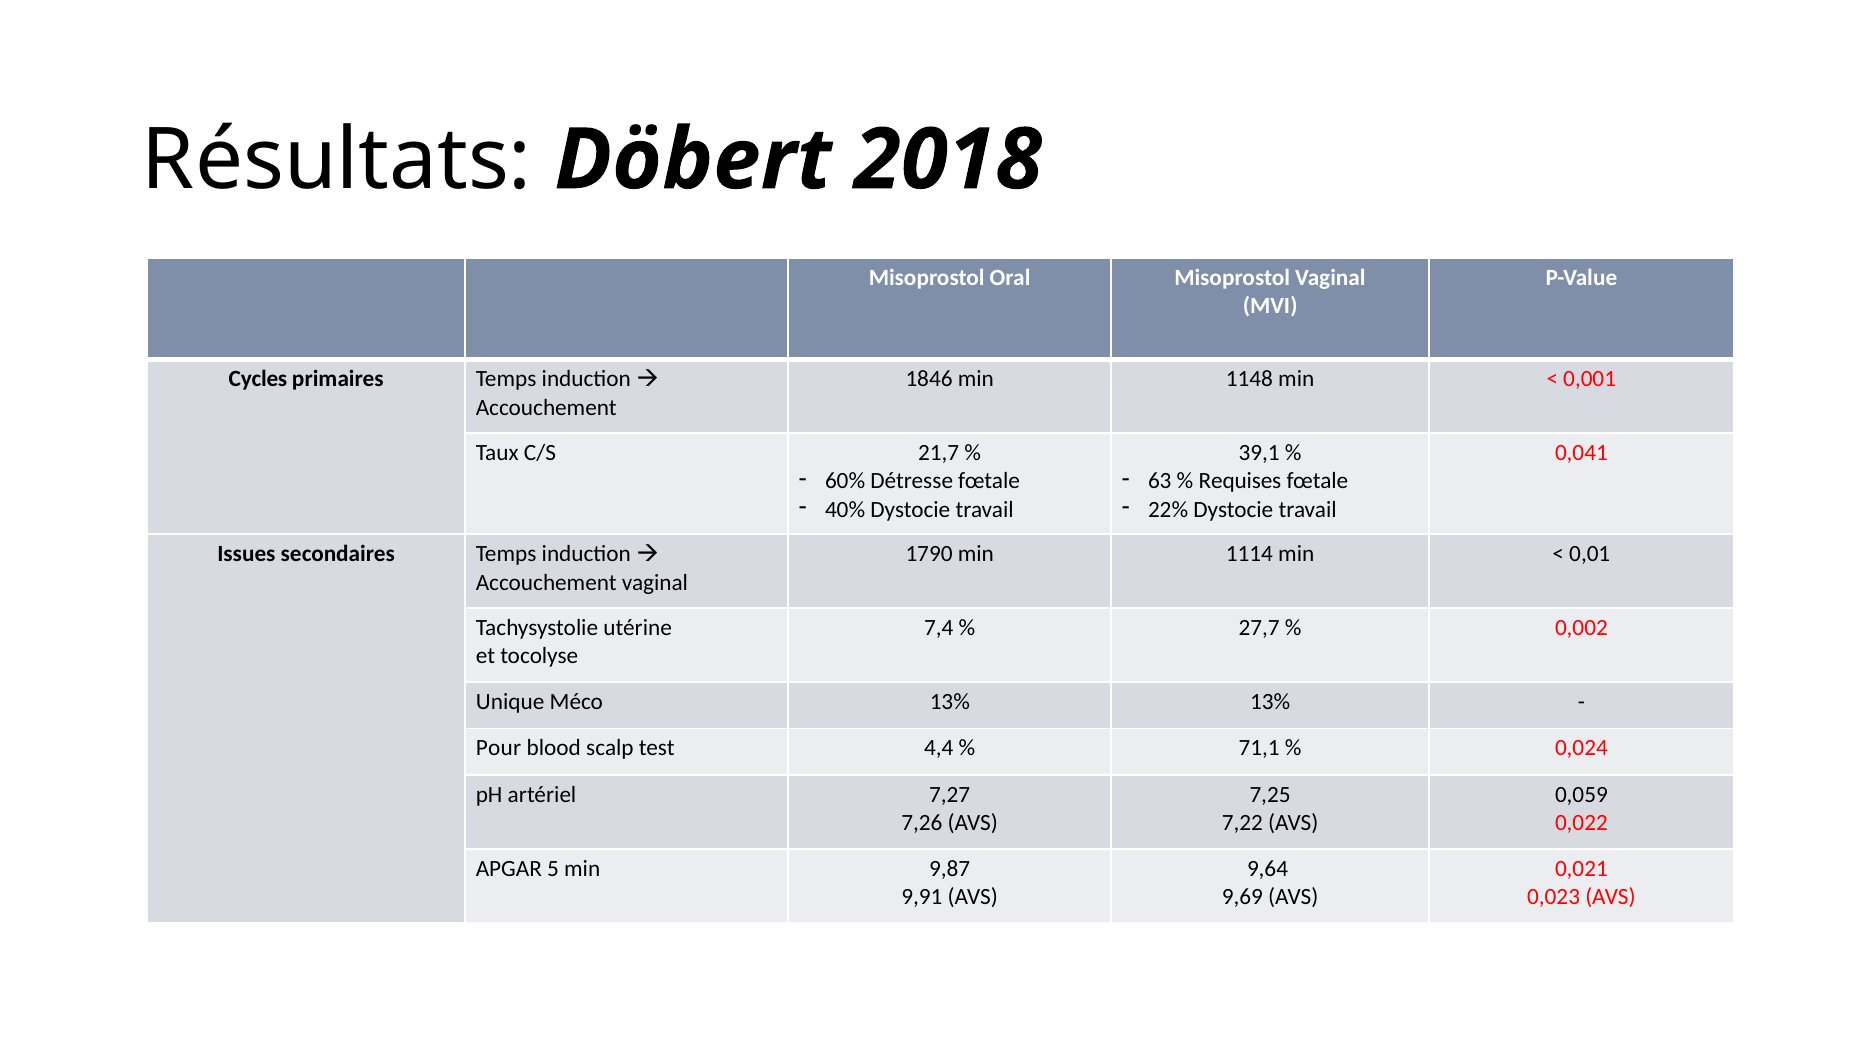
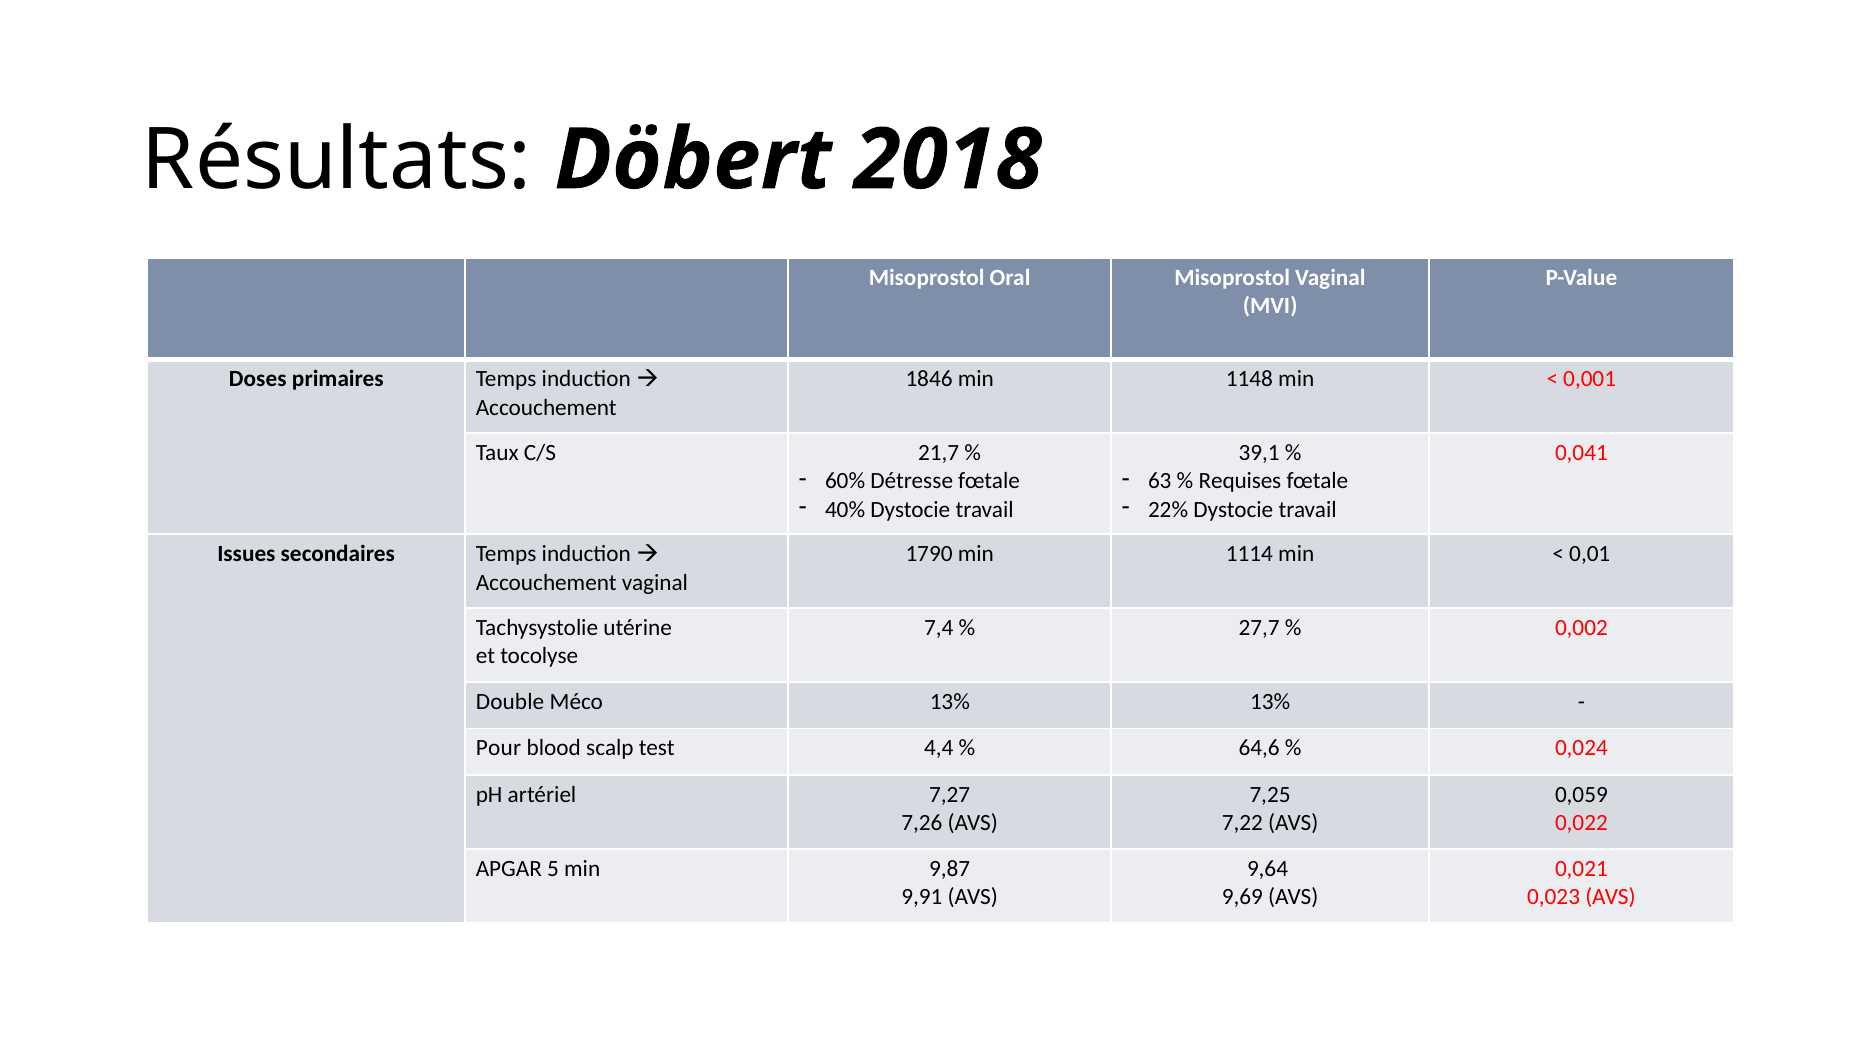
Cycles: Cycles -> Doses
Unique: Unique -> Double
71,1: 71,1 -> 64,6
